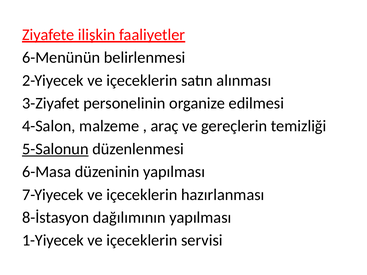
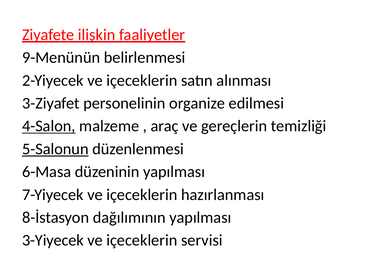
6-Menünün: 6-Menünün -> 9-Menünün
4-Salon underline: none -> present
1-Yiyecek: 1-Yiyecek -> 3-Yiyecek
